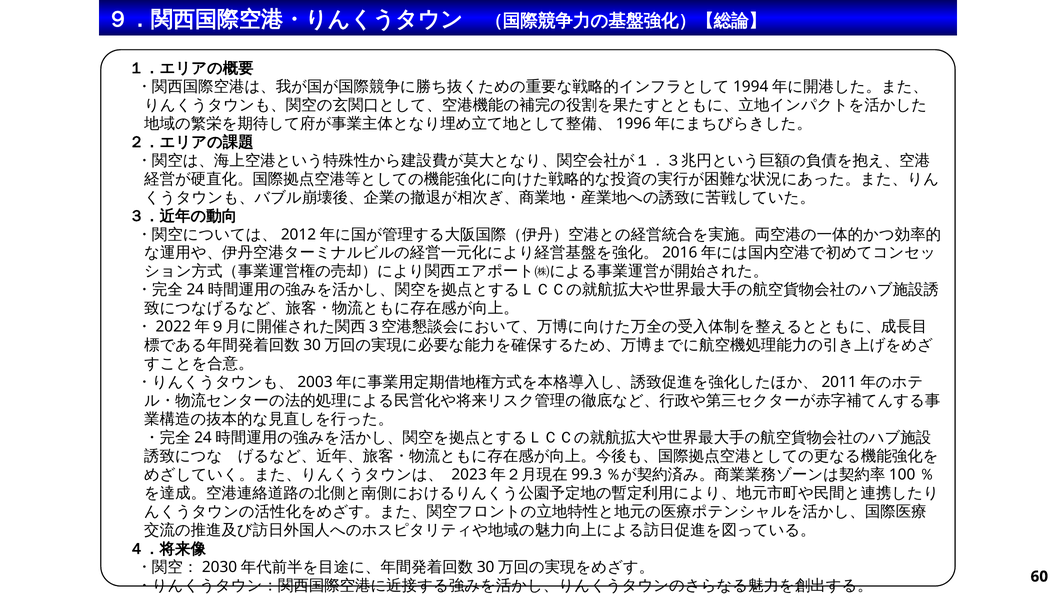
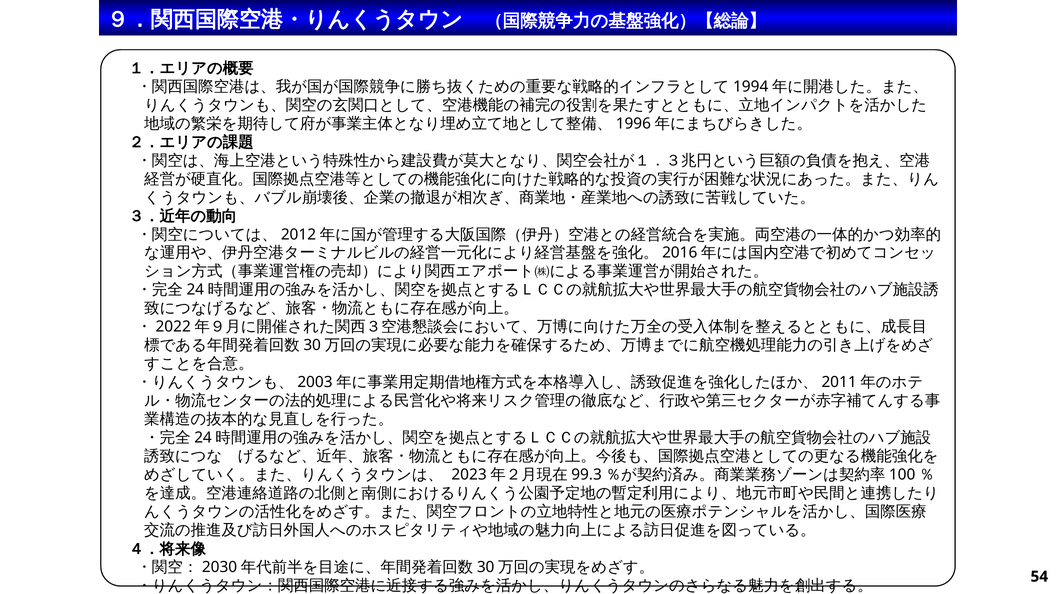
60: 60 -> 54
